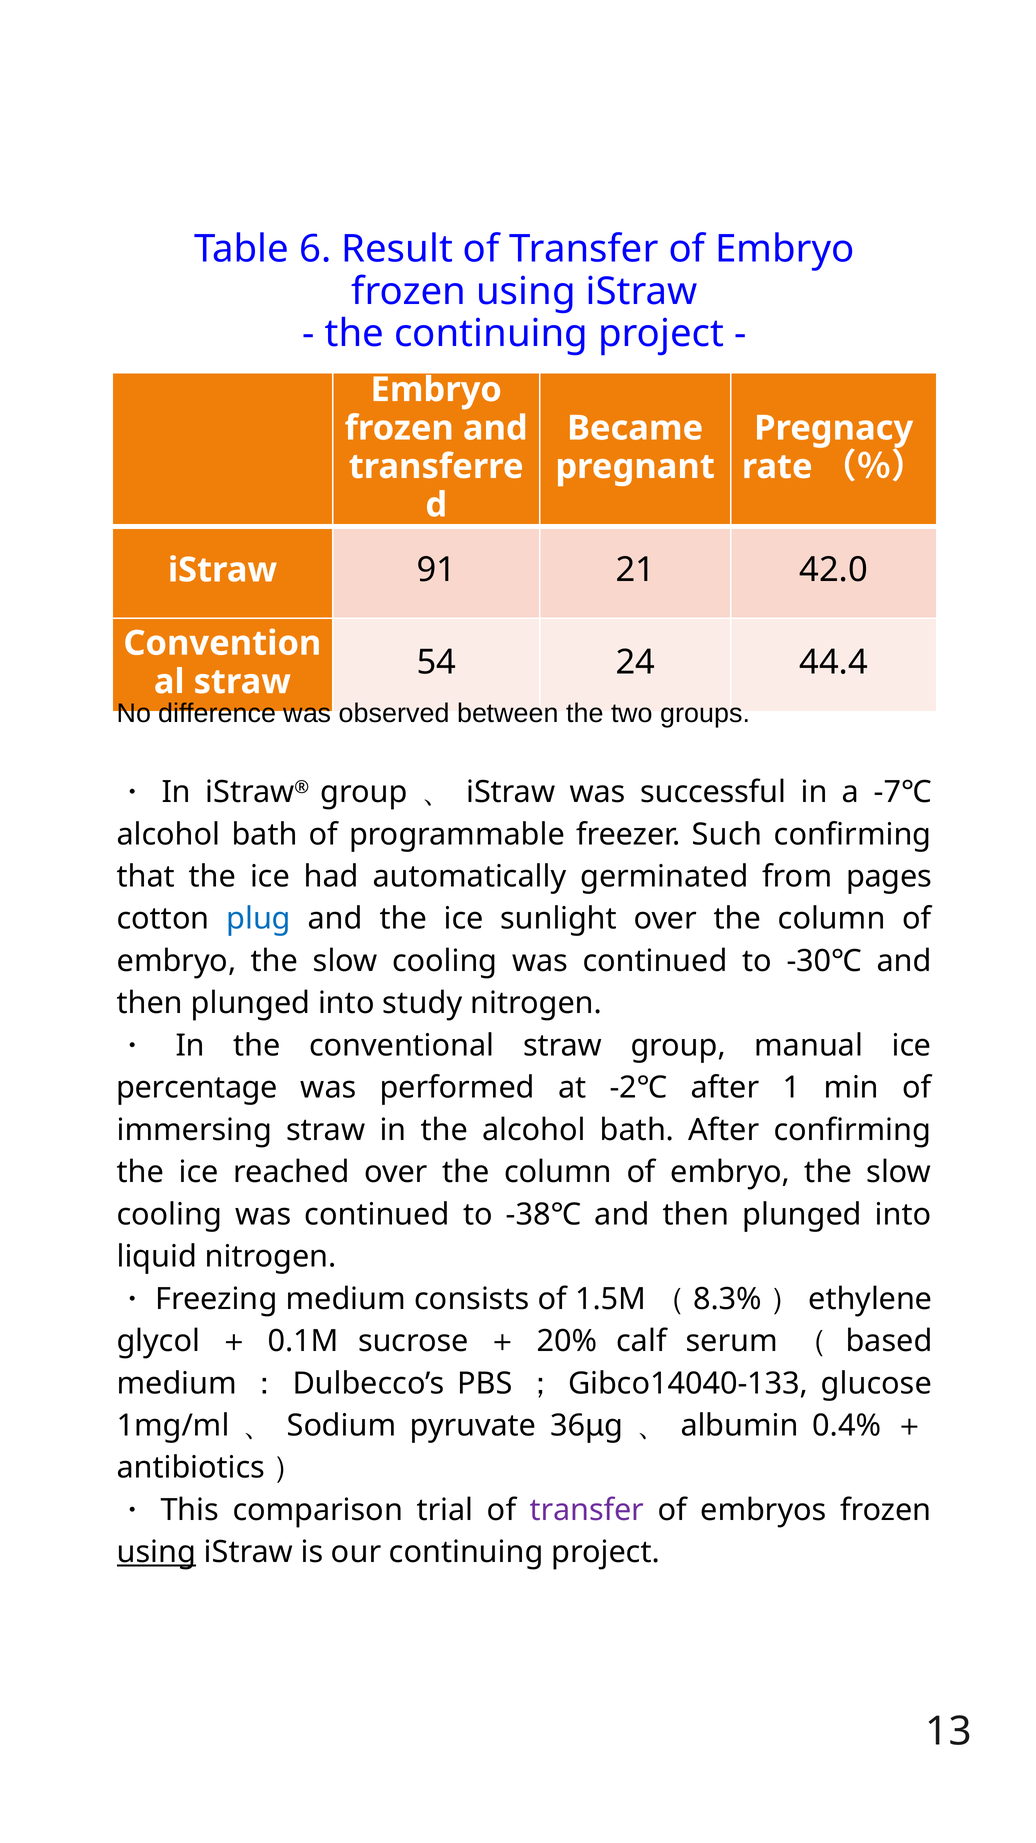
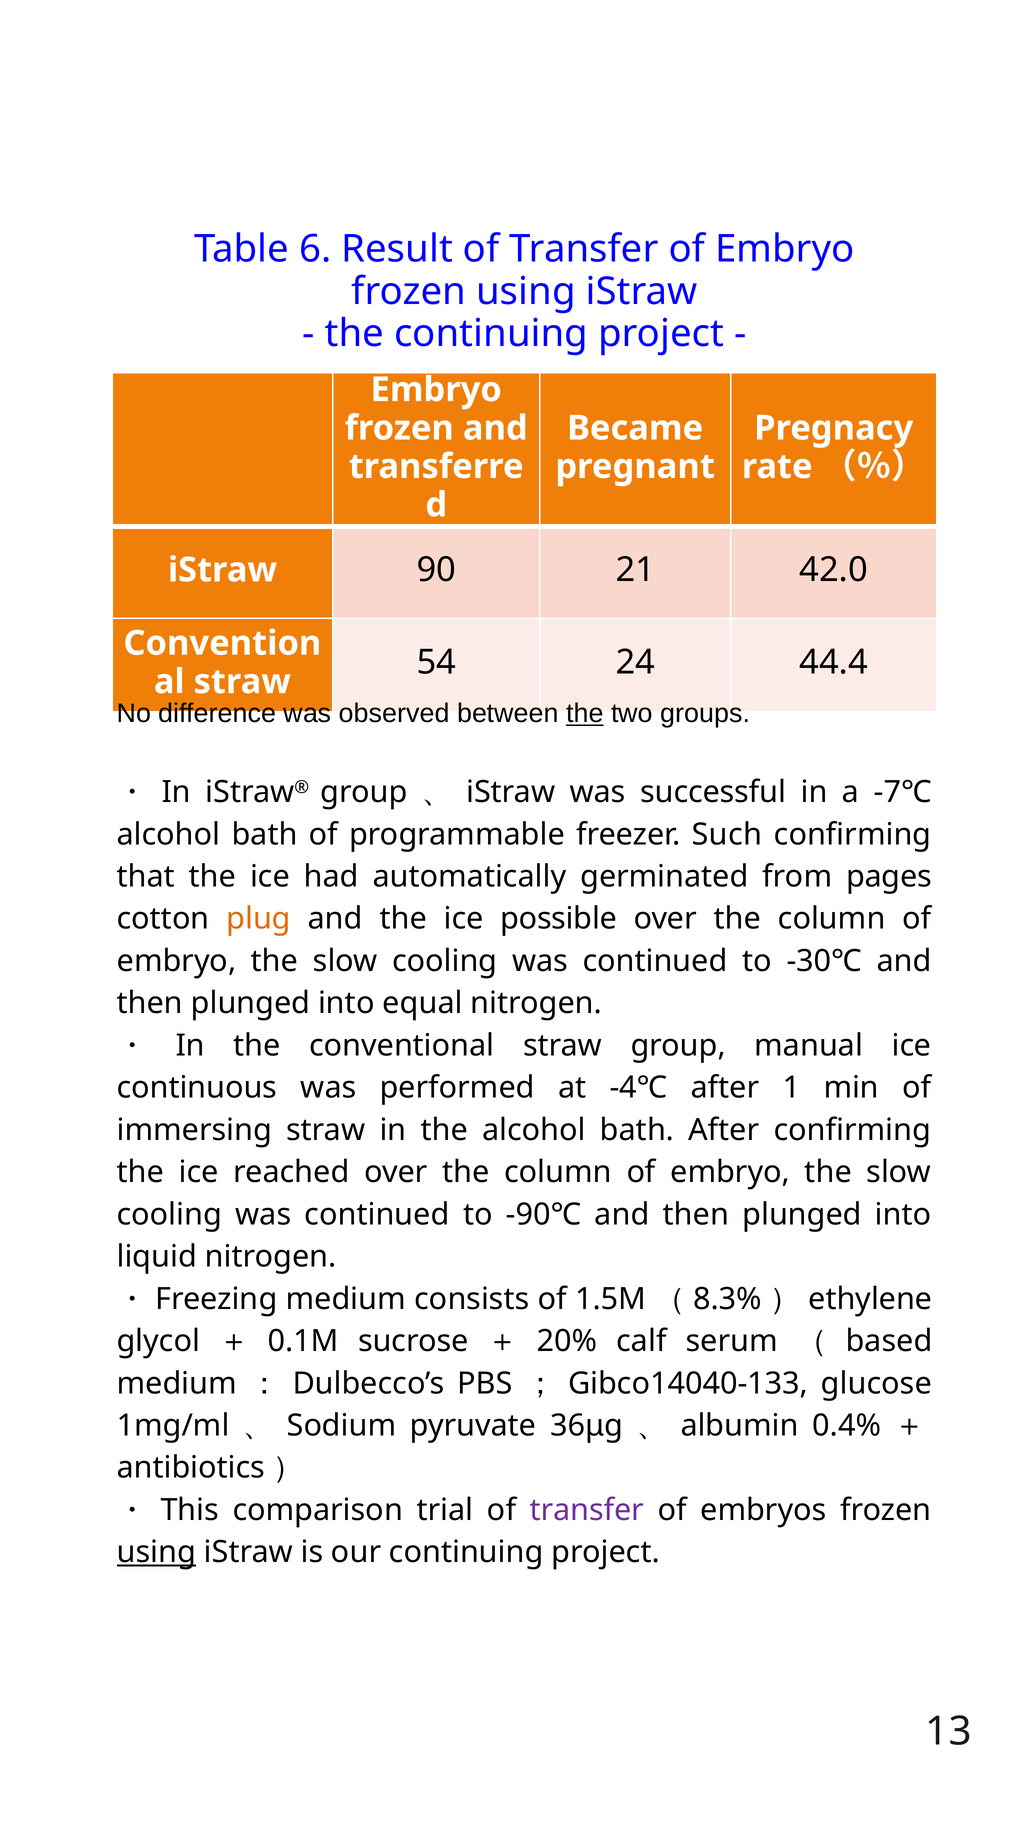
91: 91 -> 90
the at (585, 713) underline: none -> present
plug colour: blue -> orange
sunlight: sunlight -> possible
study: study -> equal
percentage: percentage -> continuous
-2℃: -2℃ -> -4℃
-38℃: -38℃ -> -90℃
